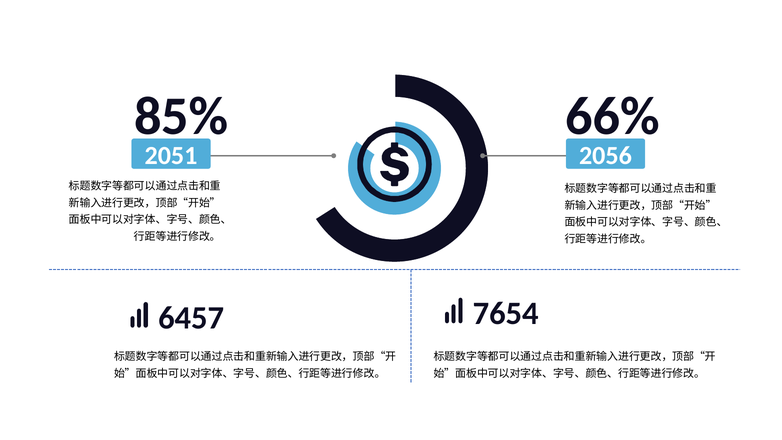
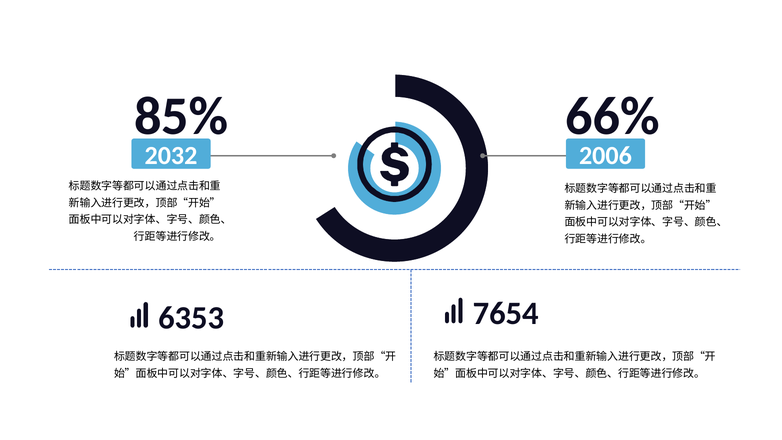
2051: 2051 -> 2032
2056: 2056 -> 2006
6457: 6457 -> 6353
